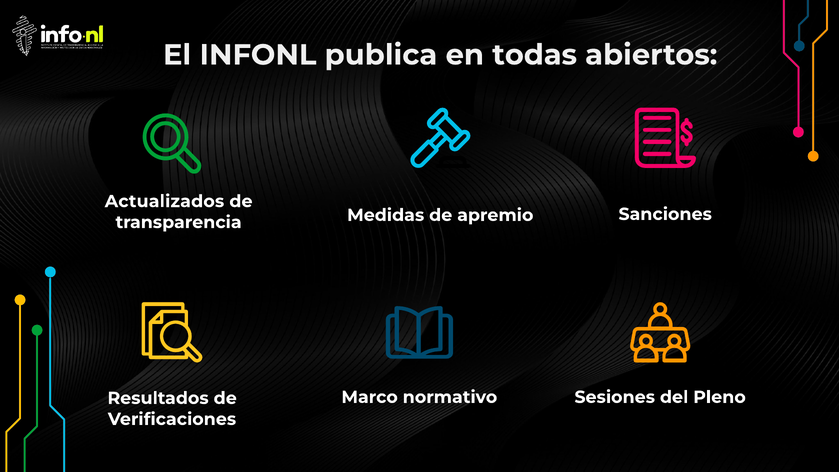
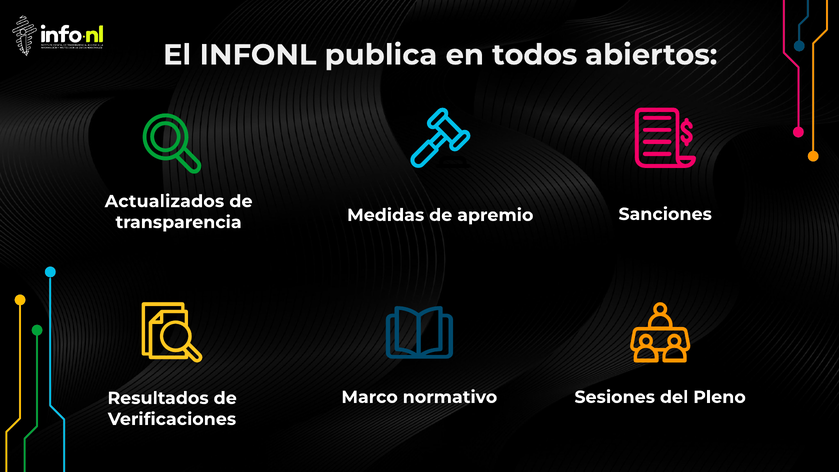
todas: todas -> todos
